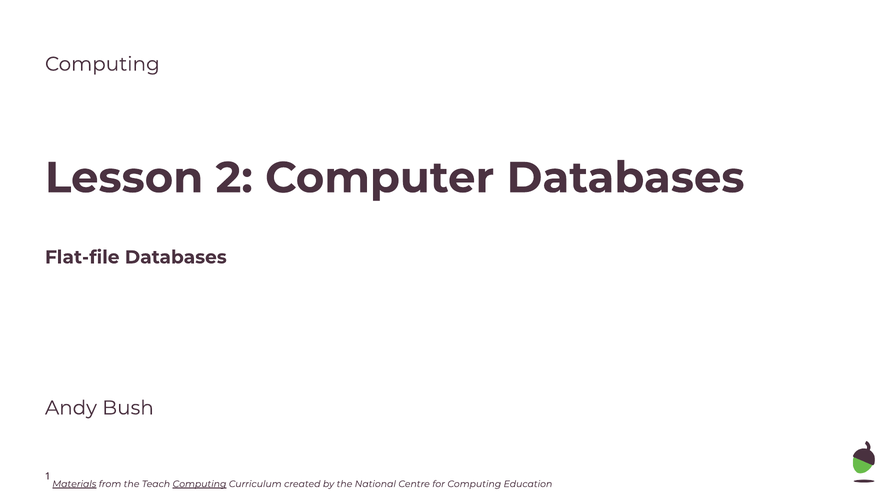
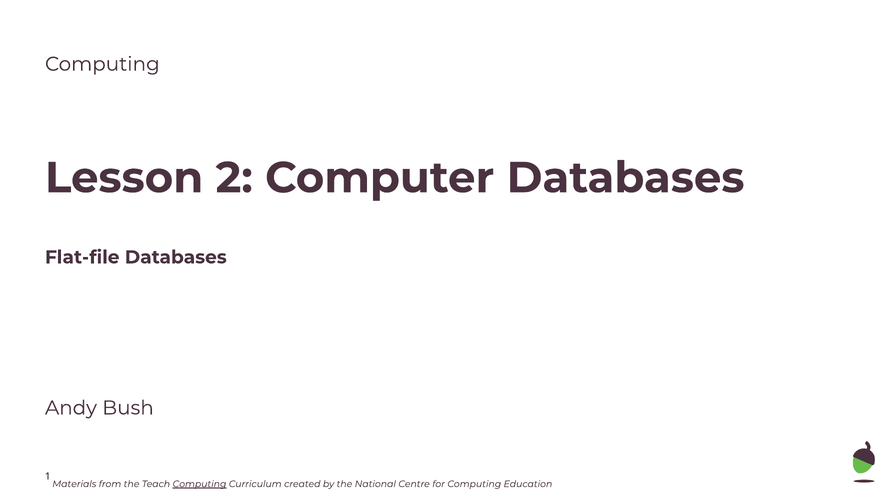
Materials underline: present -> none
